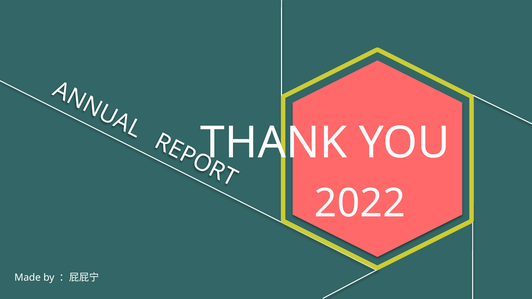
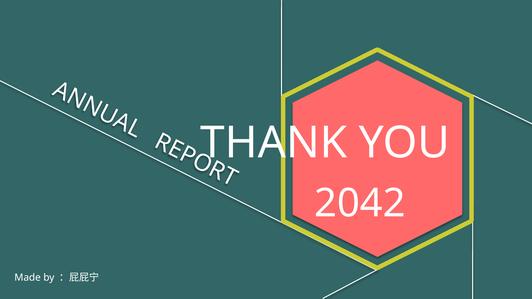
2022: 2022 -> 2042
